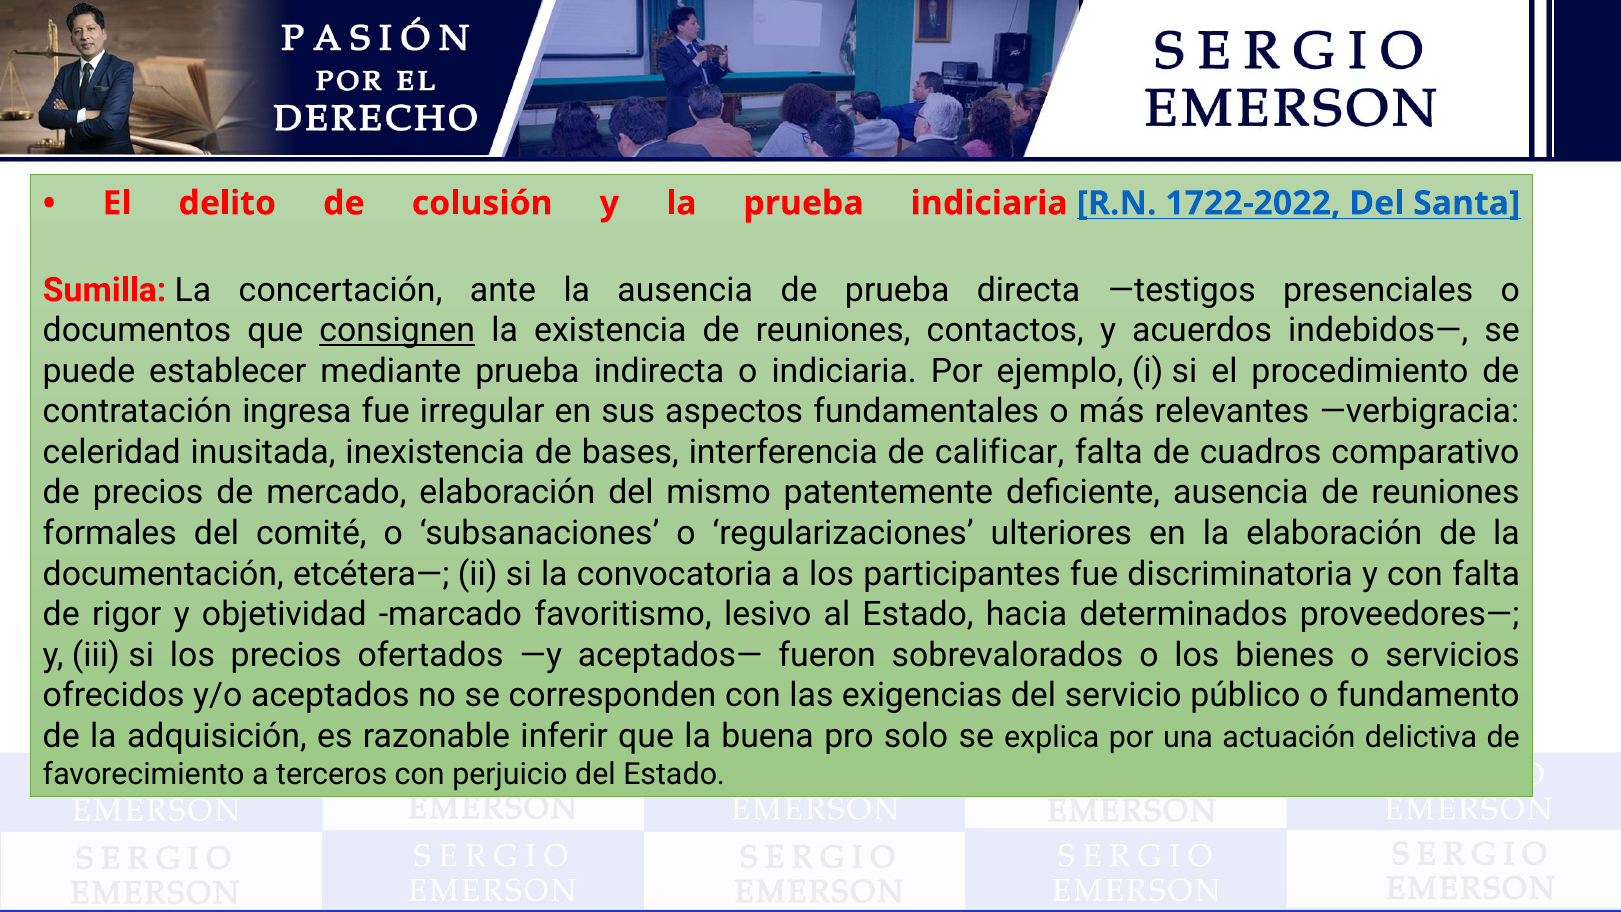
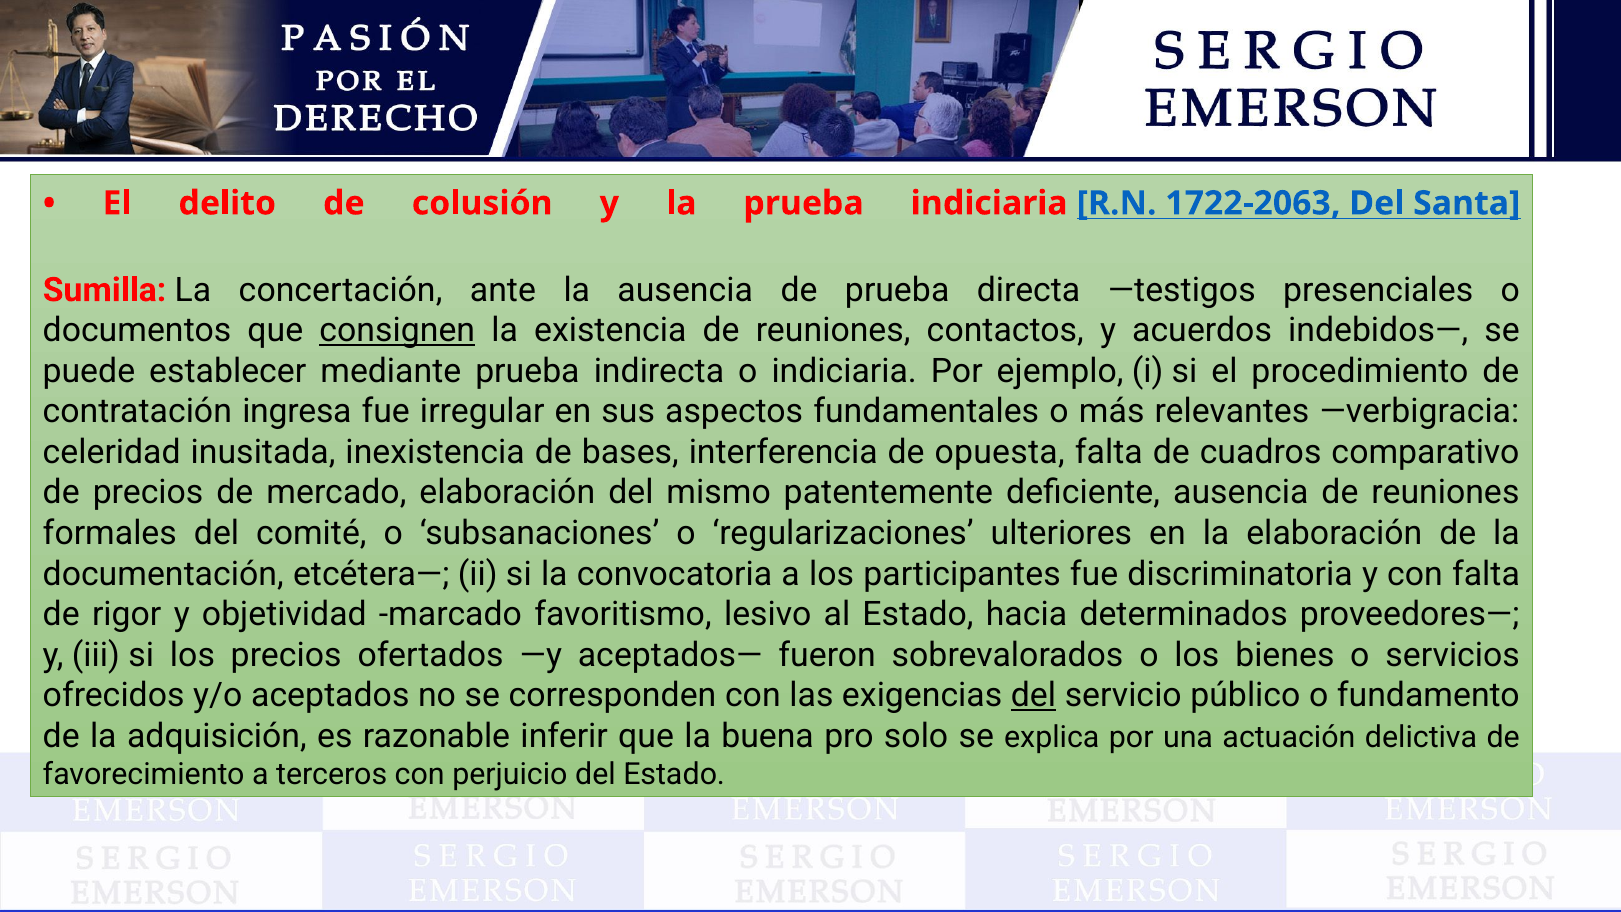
1722-2022: 1722-2022 -> 1722-2063
calificar: calificar -> opuesta
del at (1033, 695) underline: none -> present
